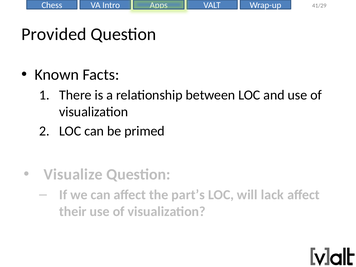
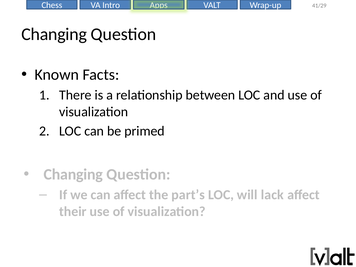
Provided at (54, 34): Provided -> Changing
Visualize at (73, 174): Visualize -> Changing
